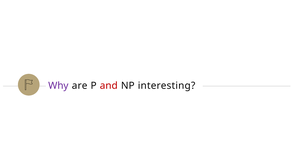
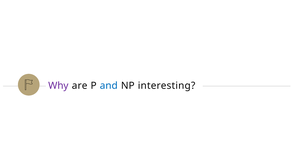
and colour: red -> blue
